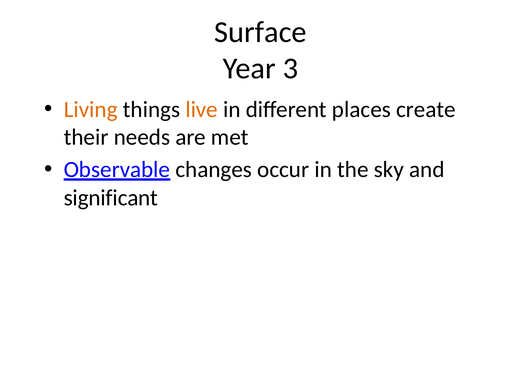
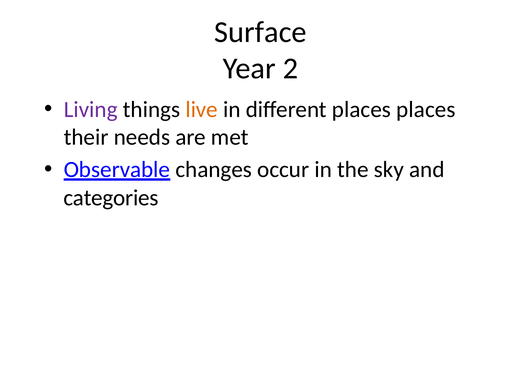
3: 3 -> 2
Living colour: orange -> purple
places create: create -> places
significant: significant -> categories
